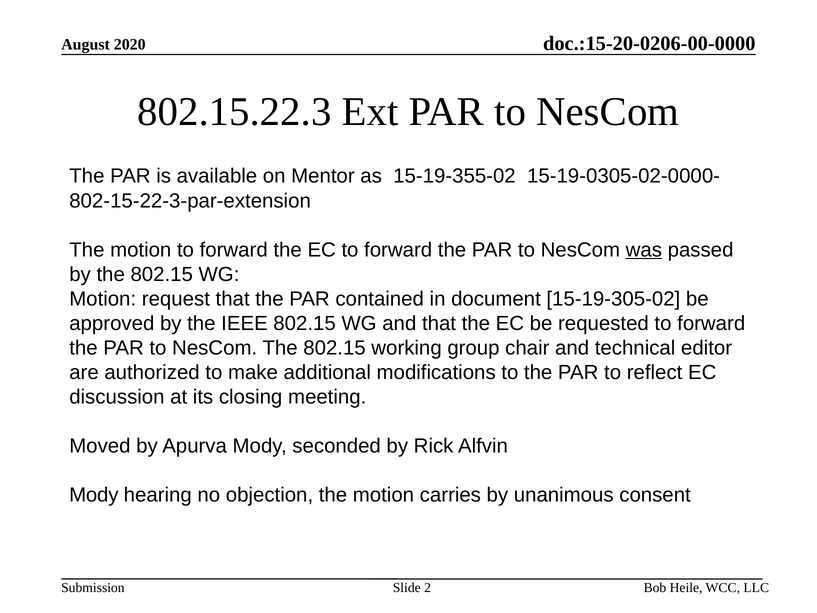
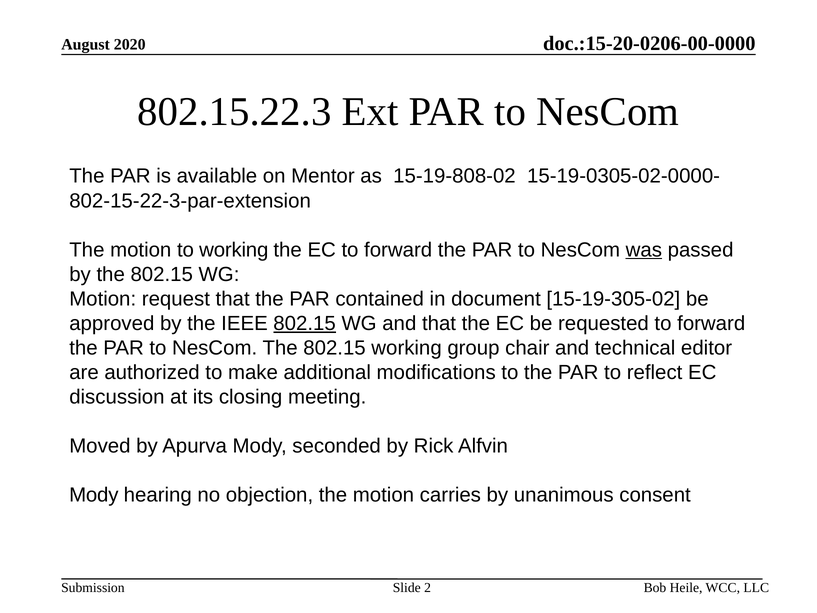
15-19-355-02: 15-19-355-02 -> 15-19-808-02
motion to forward: forward -> working
802.15 at (305, 323) underline: none -> present
